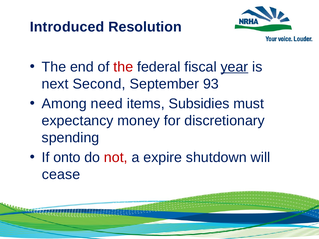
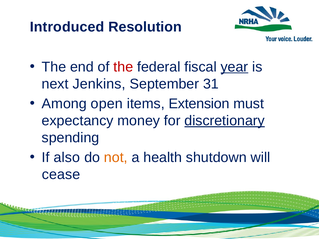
Second: Second -> Jenkins
93: 93 -> 31
need: need -> open
Subsidies: Subsidies -> Extension
discretionary underline: none -> present
onto: onto -> also
not colour: red -> orange
expire: expire -> health
